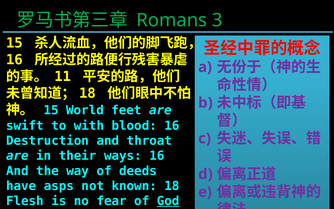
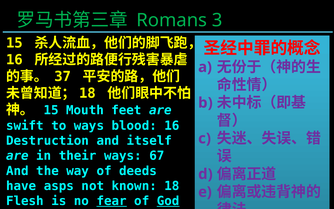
11: 11 -> 37
World: World -> Mouth
to with: with -> ways
throat: throat -> itself
ways 16: 16 -> 67
fear underline: none -> present
